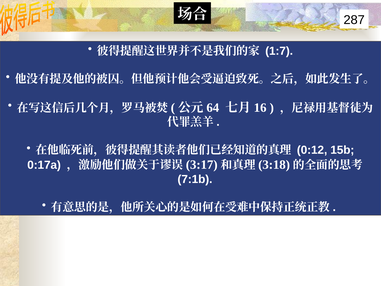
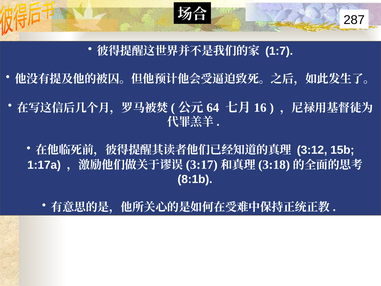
0:12: 0:12 -> 3:12
0:17a: 0:17a -> 1:17a
7:1b: 7:1b -> 8:1b
